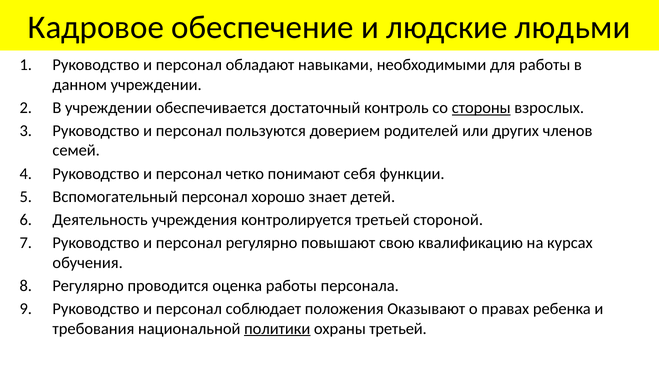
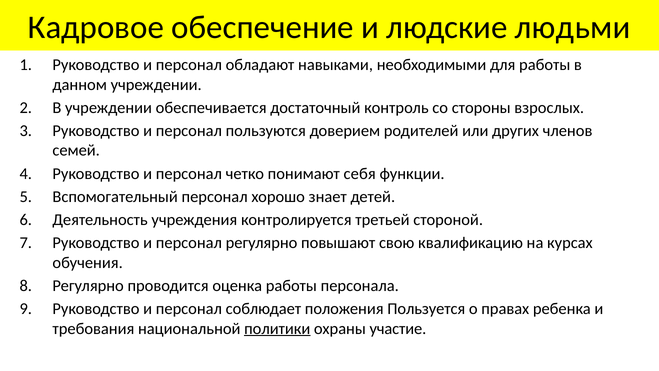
стороны underline: present -> none
Оказывают: Оказывают -> Пользуется
охраны третьей: третьей -> участие
